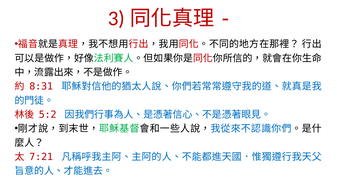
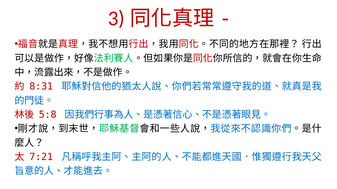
5:2: 5:2 -> 5:8
